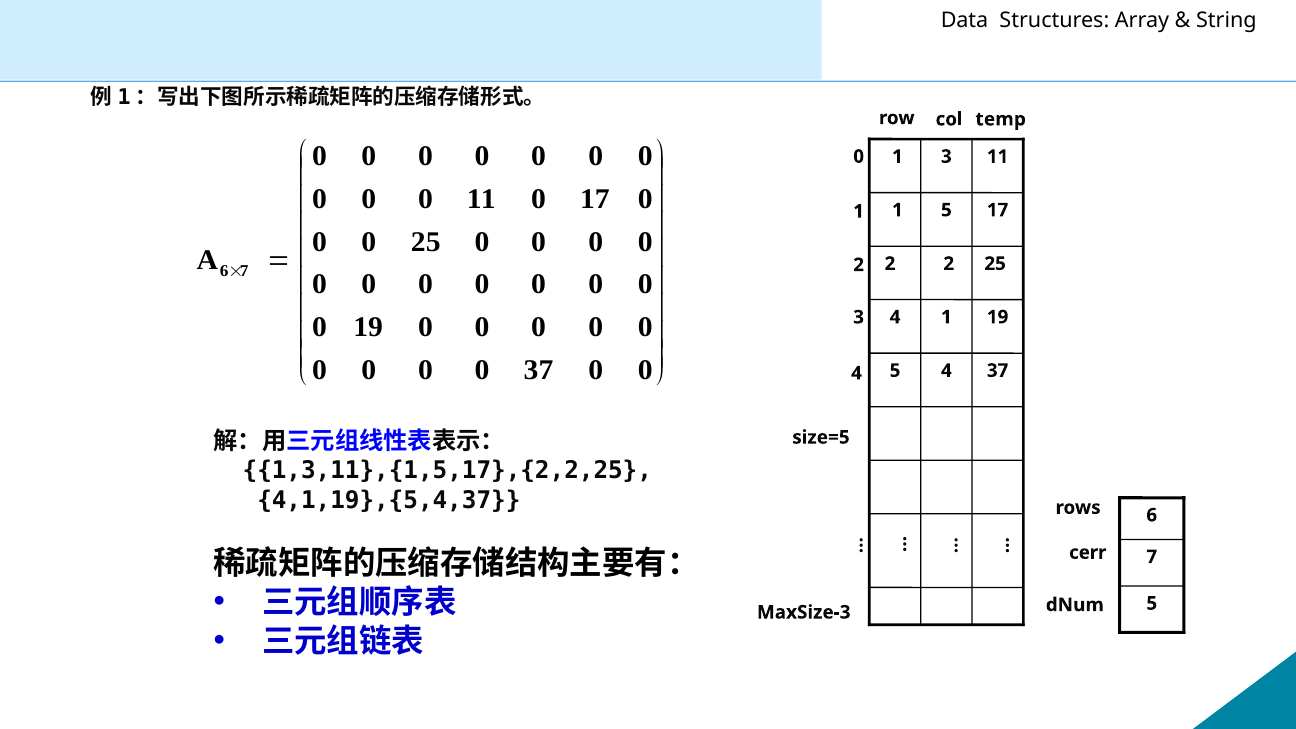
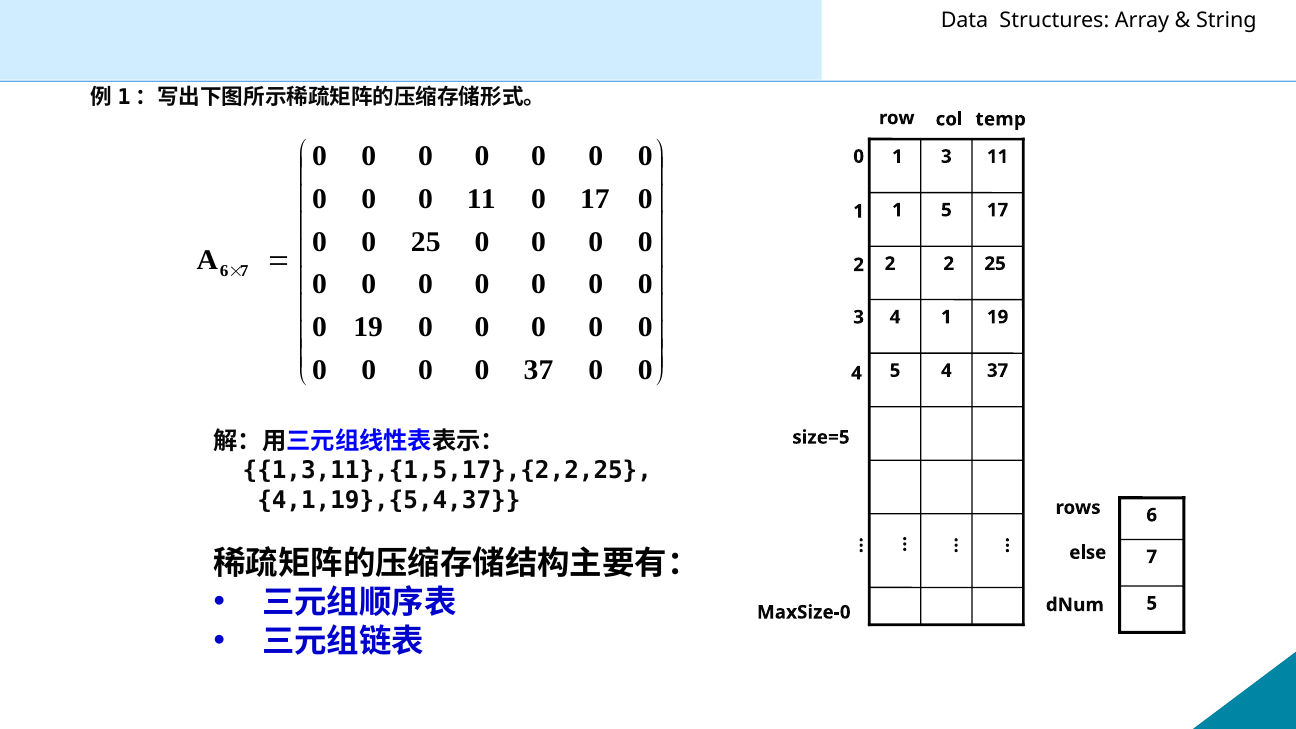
cerr: cerr -> else
MaxSize-3: MaxSize-3 -> MaxSize-0
